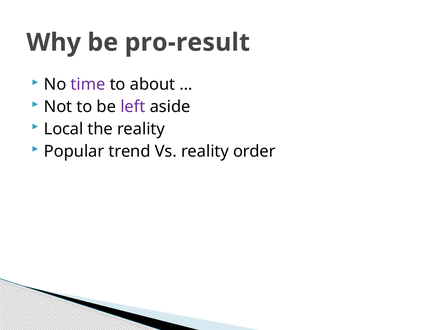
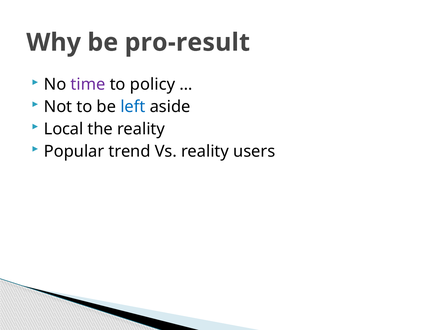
about: about -> policy
left colour: purple -> blue
order: order -> users
